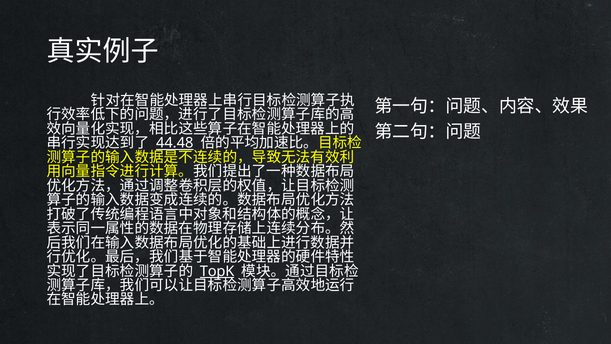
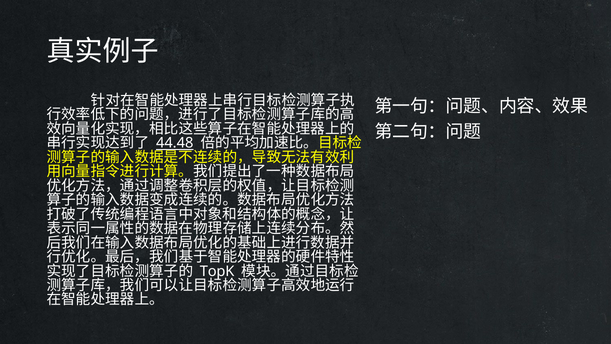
TopK underline: present -> none
